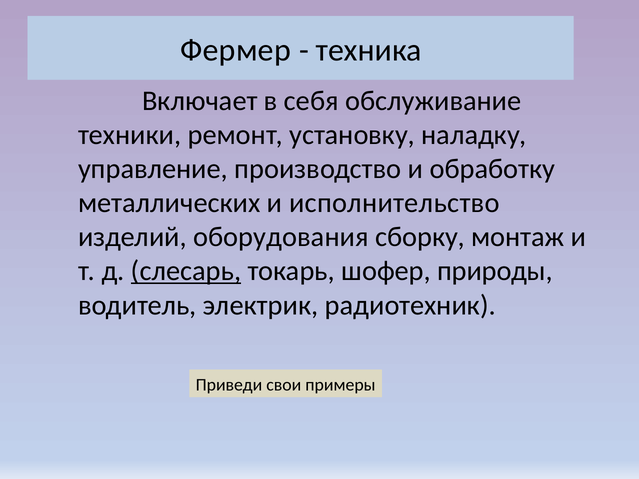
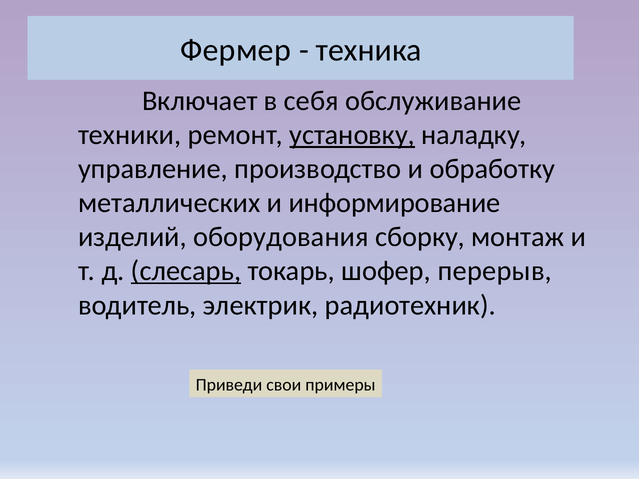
установку underline: none -> present
исполнительство: исполнительство -> информирование
природы: природы -> перерыв
